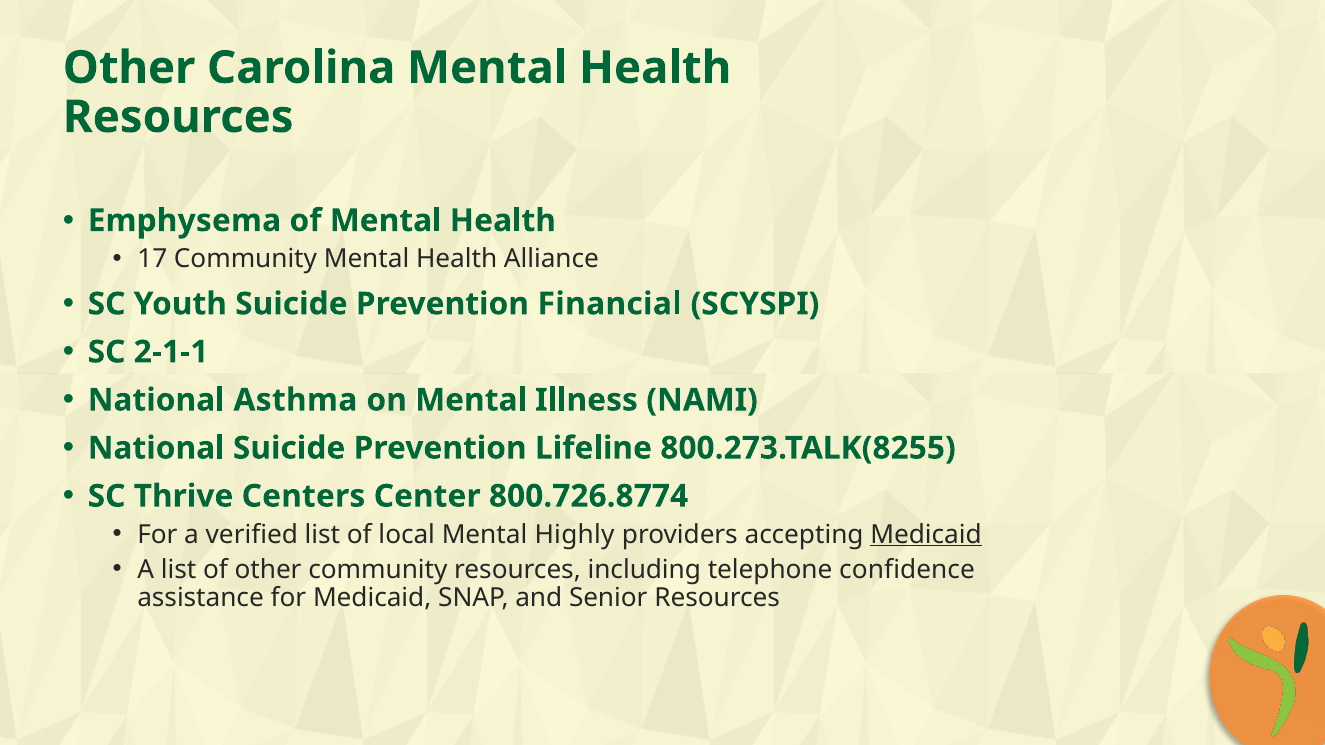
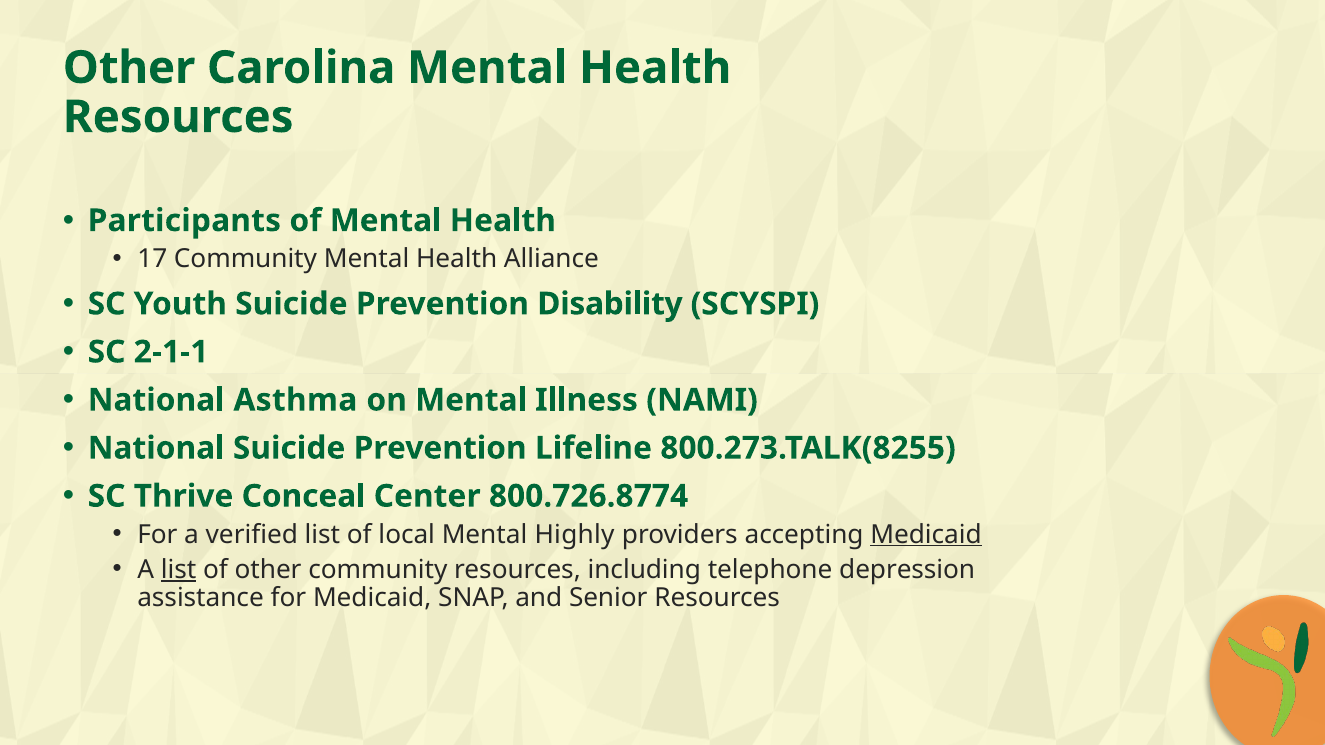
Emphysema: Emphysema -> Participants
Financial: Financial -> Disability
Centers: Centers -> Conceal
list at (179, 570) underline: none -> present
confidence: confidence -> depression
